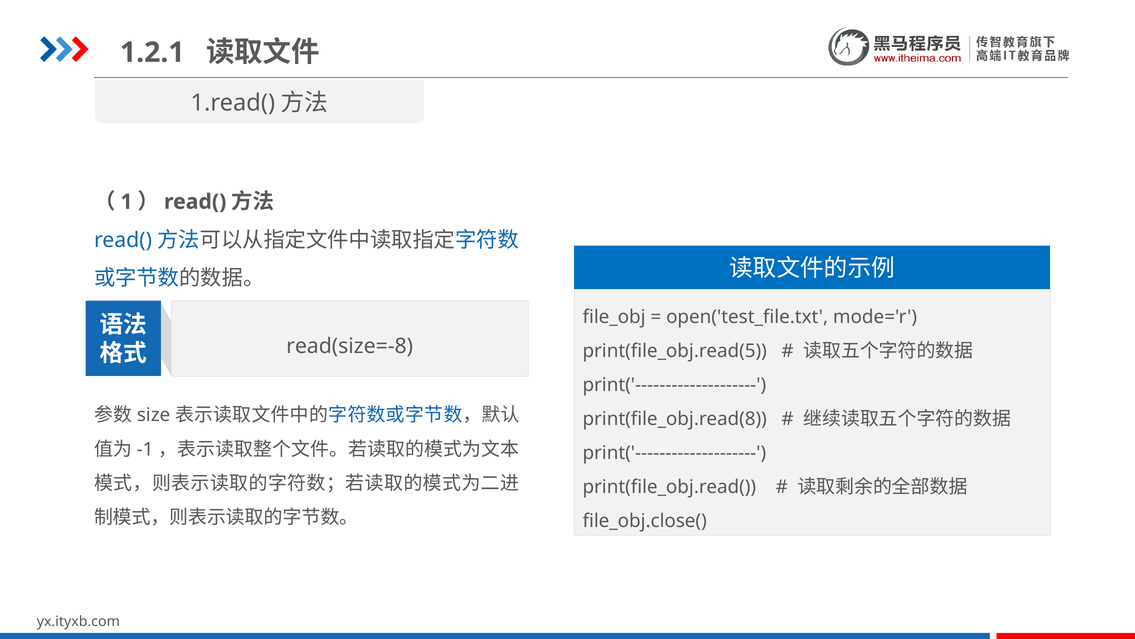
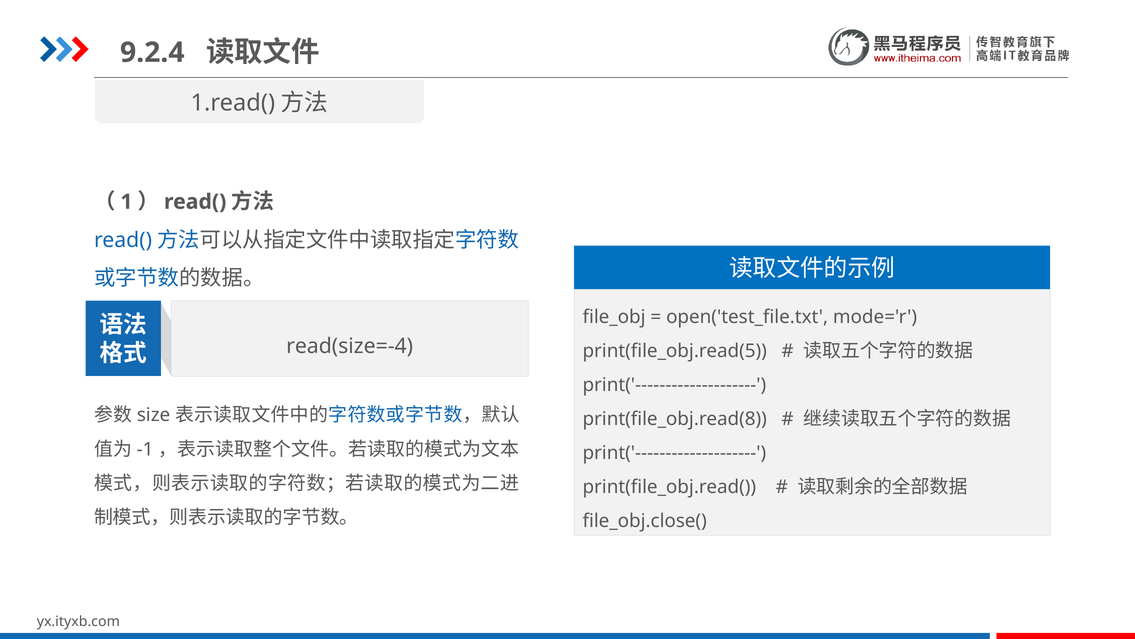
1.2.1: 1.2.1 -> 9.2.4
read(size=-8: read(size=-8 -> read(size=-4
